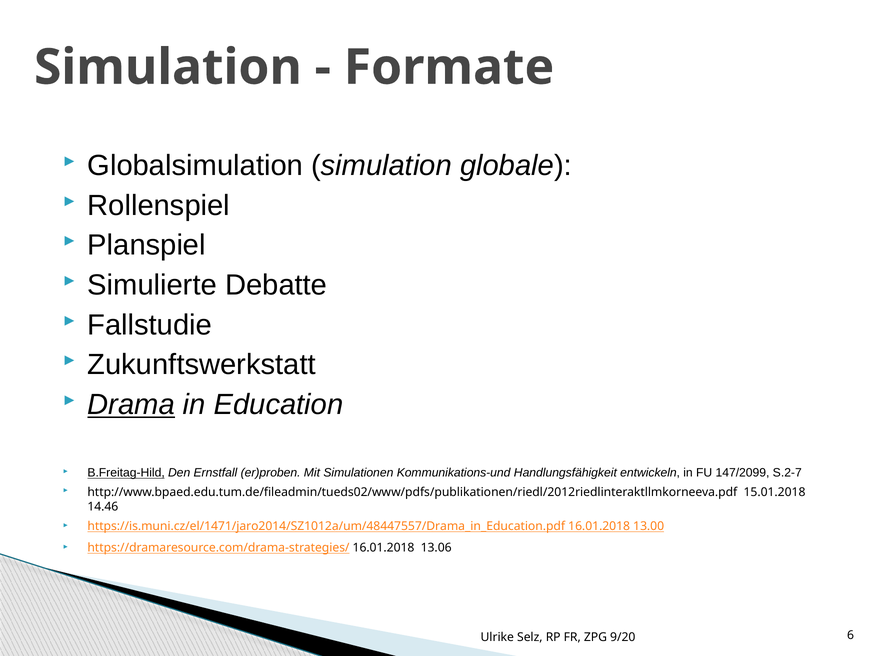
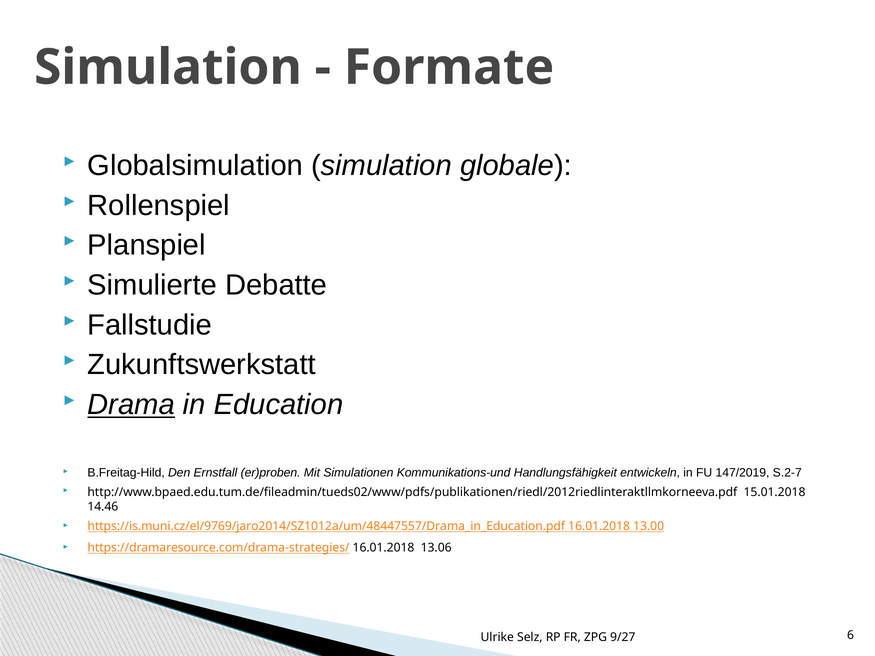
B.Freitag-Hild underline: present -> none
147/2099: 147/2099 -> 147/2019
https://is.muni.cz/el/1471/jaro2014/SZ1012a/um/48447557/Drama_in_Education.pdf: https://is.muni.cz/el/1471/jaro2014/SZ1012a/um/48447557/Drama_in_Education.pdf -> https://is.muni.cz/el/9769/jaro2014/SZ1012a/um/48447557/Drama_in_Education.pdf
9/20: 9/20 -> 9/27
